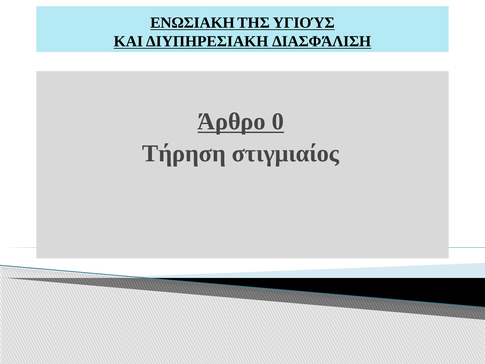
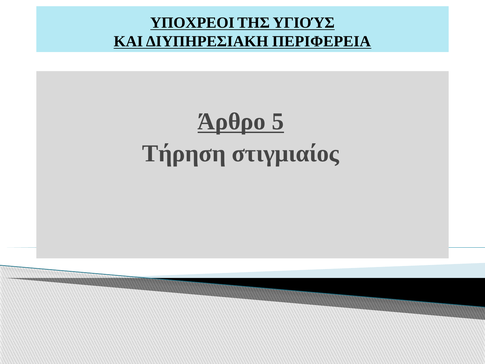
ΕΝΩΣΙΑΚΗ: ΕΝΩΣΙΑΚΗ -> ΥΠΟΧΡΕΟΙ
ΔΙΑΣΦΆΛΙΣΗ: ΔΙΑΣΦΆΛΙΣΗ -> ΠΕΡΙΦΕΡΕΙΑ
0: 0 -> 5
